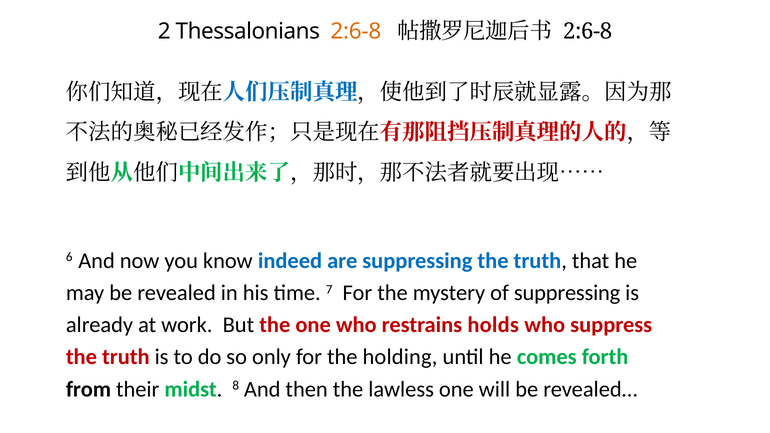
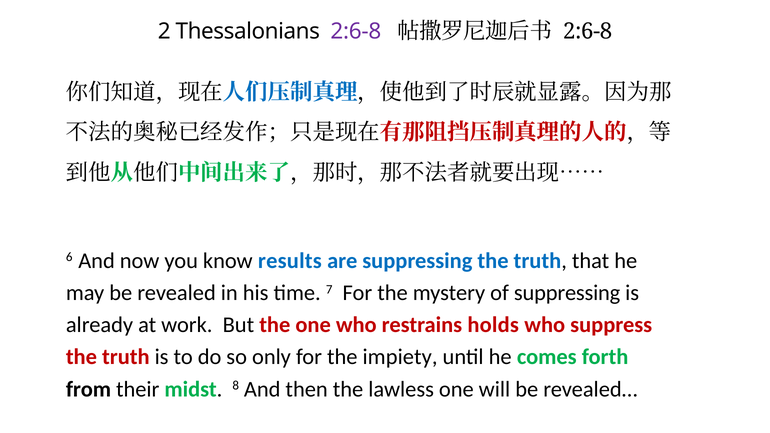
2:6-8 at (356, 31) colour: orange -> purple
indeed: indeed -> results
holding: holding -> impiety
